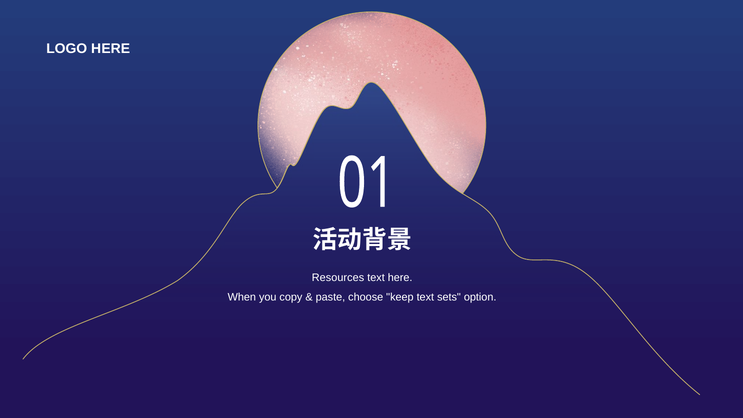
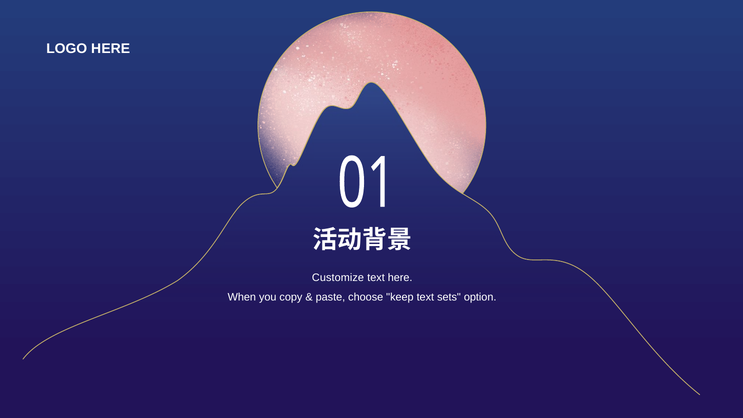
Resources: Resources -> Customize
